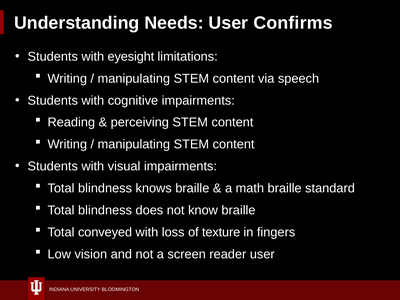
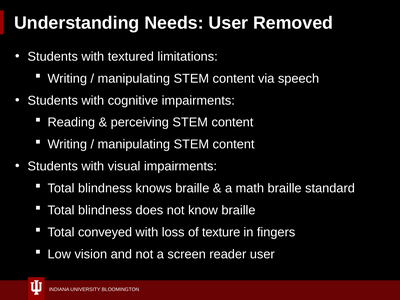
Confirms: Confirms -> Removed
eyesight: eyesight -> textured
